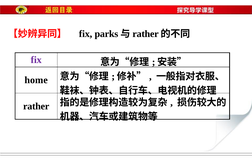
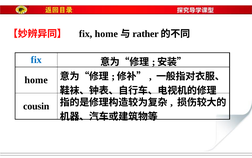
fix parks: parks -> home
fix at (36, 60) colour: purple -> blue
rather at (36, 106): rather -> cousin
